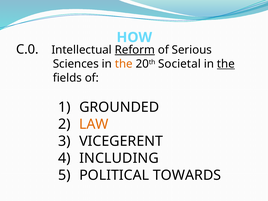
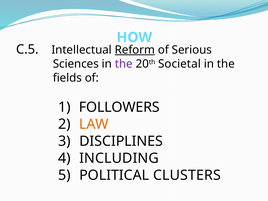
C.0: C.0 -> C.5
the at (124, 64) colour: orange -> purple
the at (226, 64) underline: present -> none
GROUNDED: GROUNDED -> FOLLOWERS
VICEGERENT: VICEGERENT -> DISCIPLINES
TOWARDS: TOWARDS -> CLUSTERS
